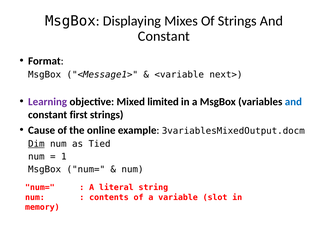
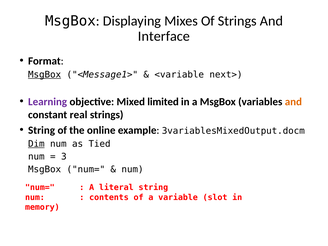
Constant at (164, 36): Constant -> Interface
MsgBox at (45, 75) underline: none -> present
and at (293, 102) colour: blue -> orange
first: first -> real
Cause at (42, 130): Cause -> String
1: 1 -> 3
